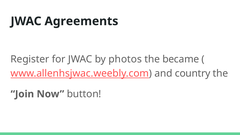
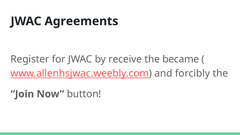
photos: photos -> receive
country: country -> forcibly
